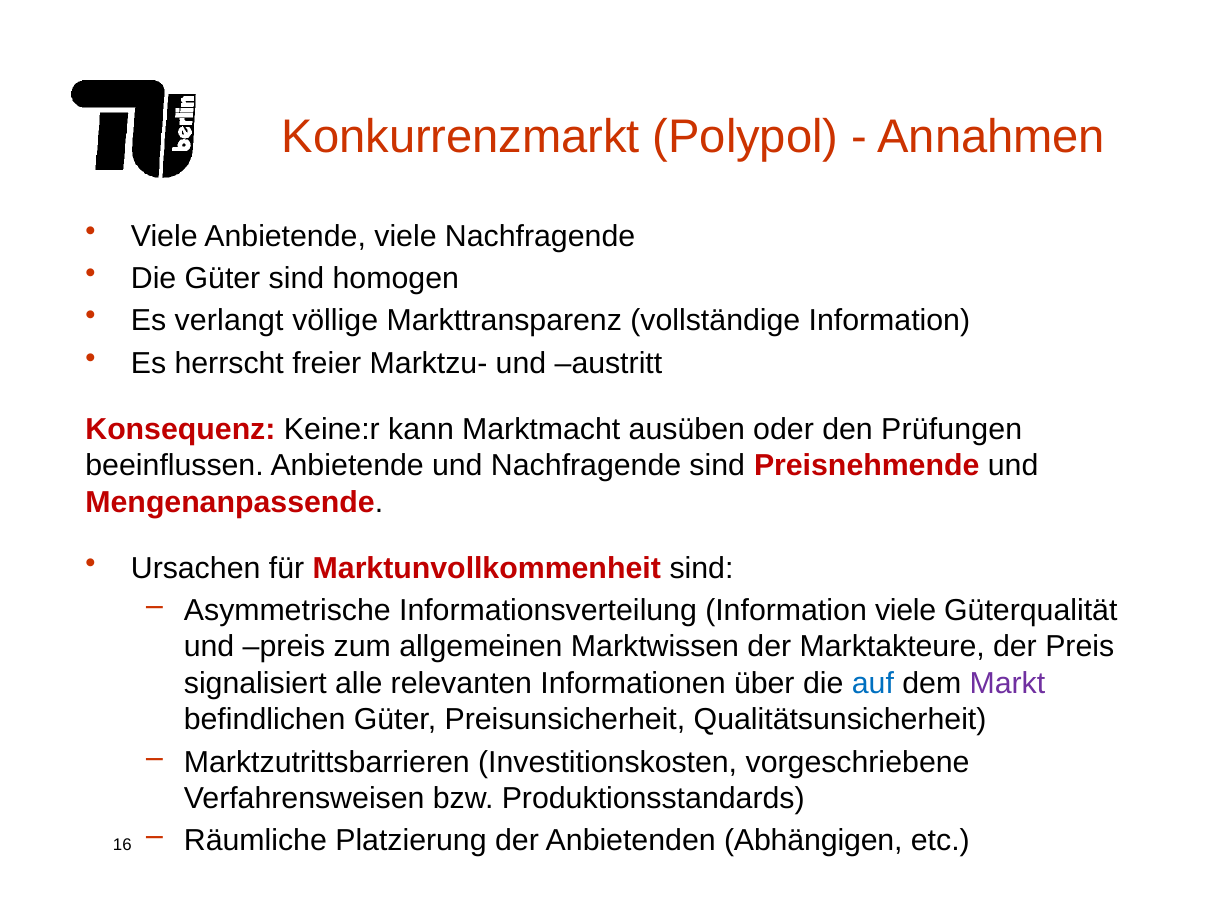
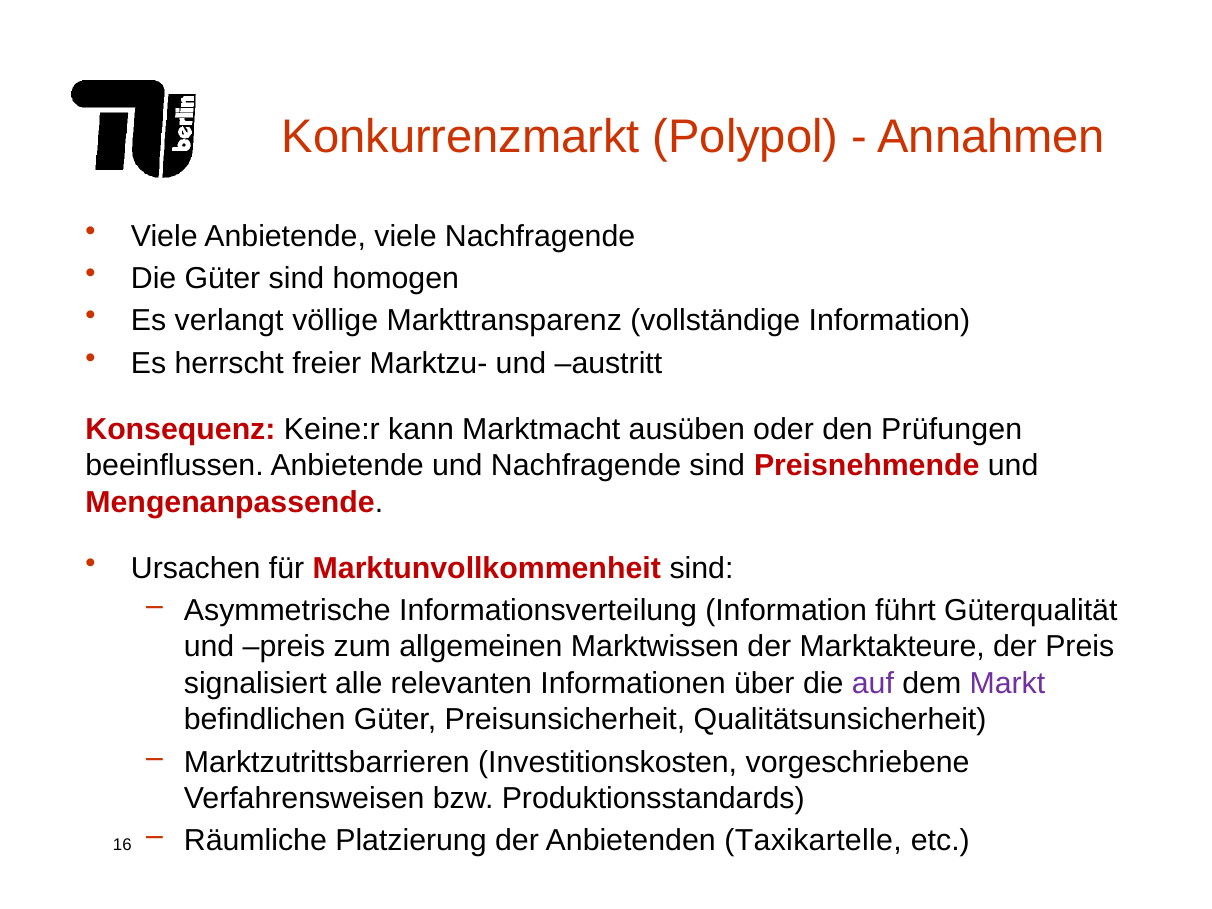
Information viele: viele -> führt
auf colour: blue -> purple
Abhängigen: Abhängigen -> Taxikartelle
